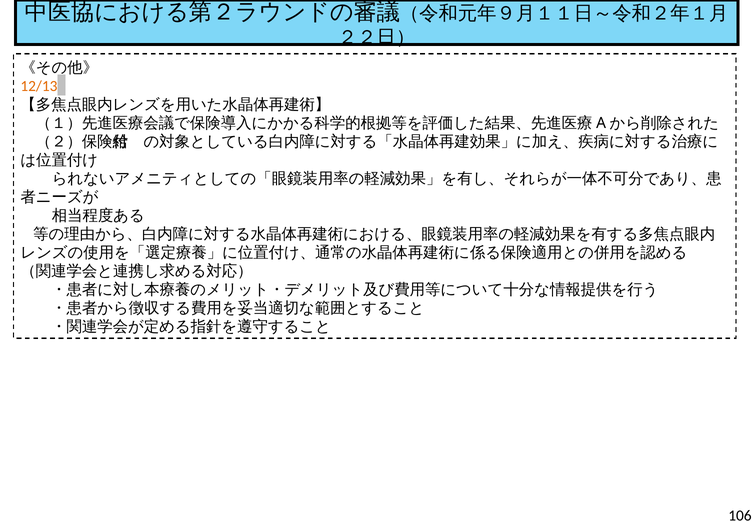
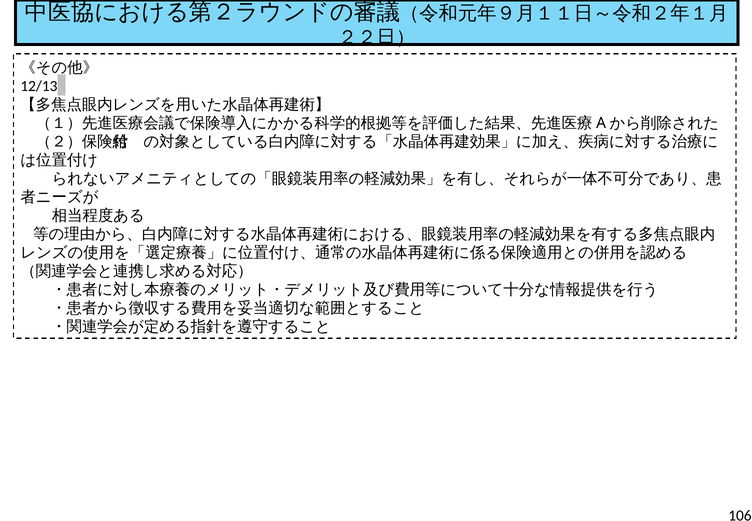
12/13 colour: orange -> black
